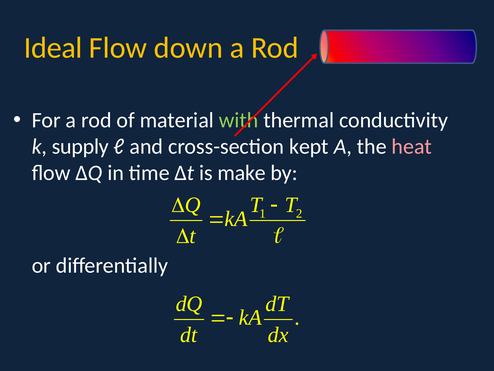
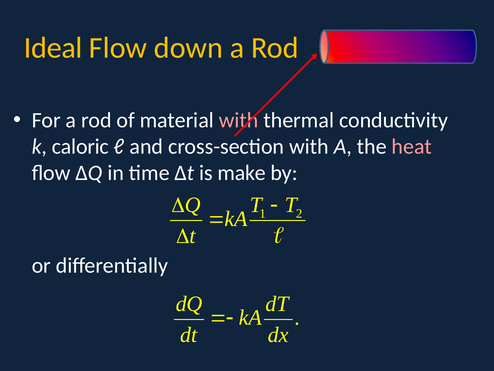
with at (239, 120) colour: light green -> pink
supply: supply -> caloric
cross-section kept: kept -> with
